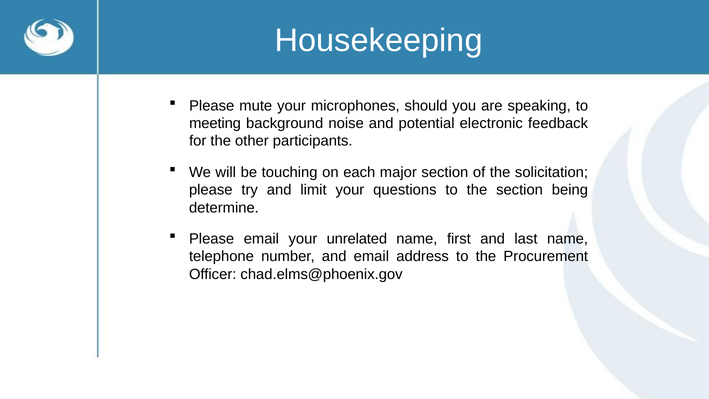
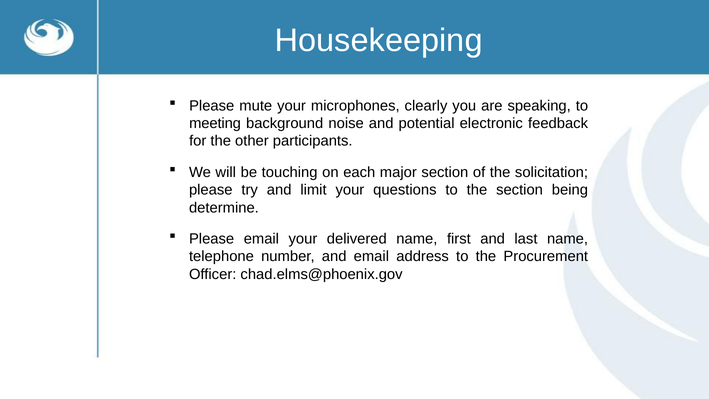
should: should -> clearly
unrelated: unrelated -> delivered
